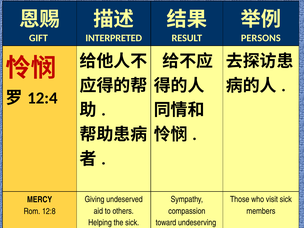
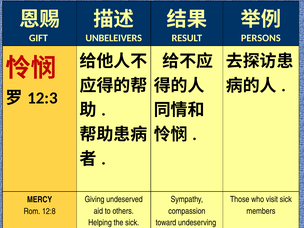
INTERPRETED: INTERPRETED -> UNBELEIVERS
12:4: 12:4 -> 12:3
